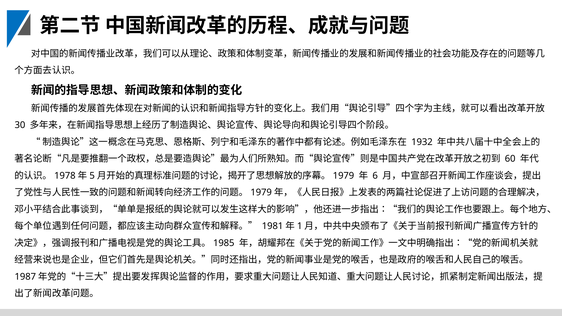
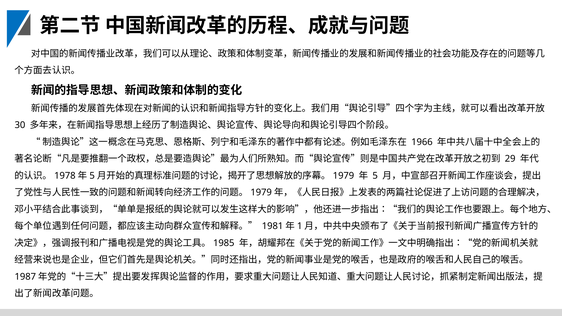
1932: 1932 -> 1966
60: 60 -> 29
6: 6 -> 5
